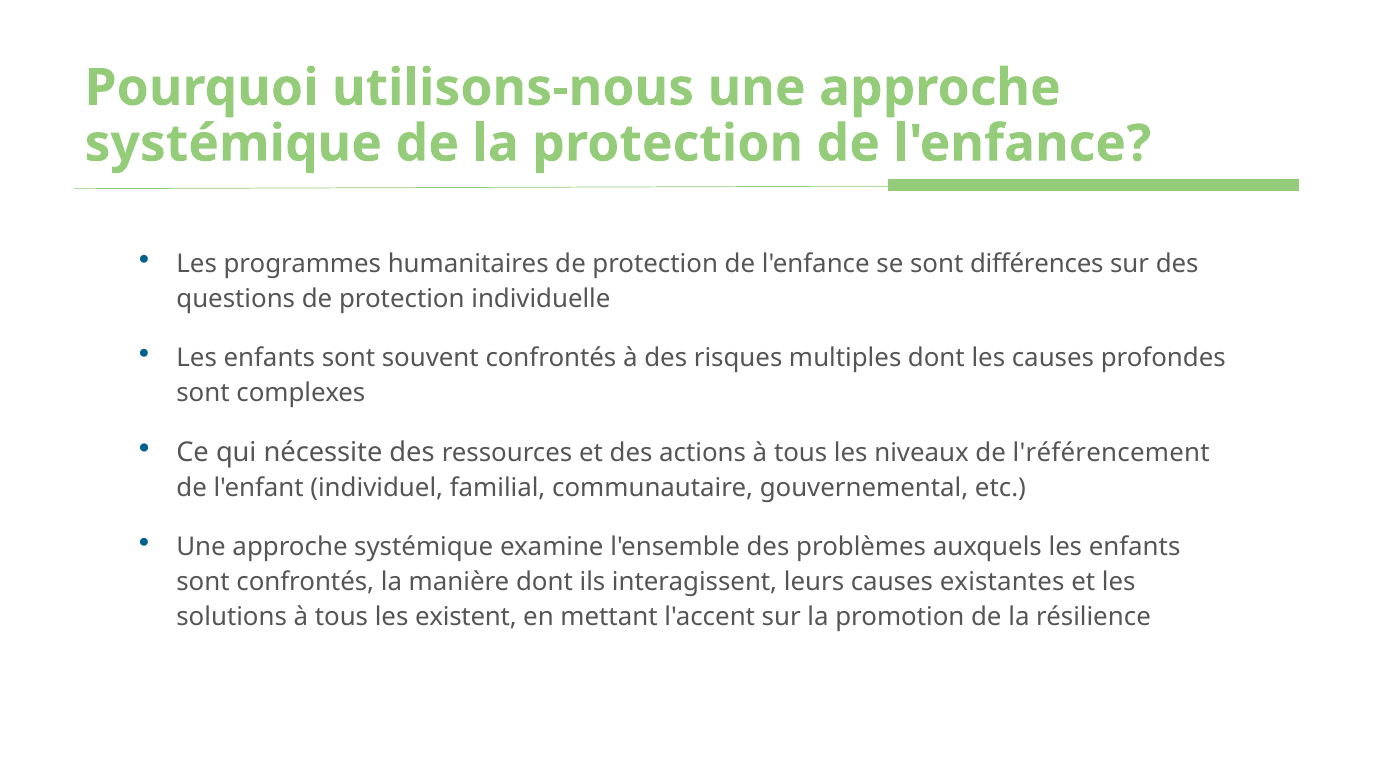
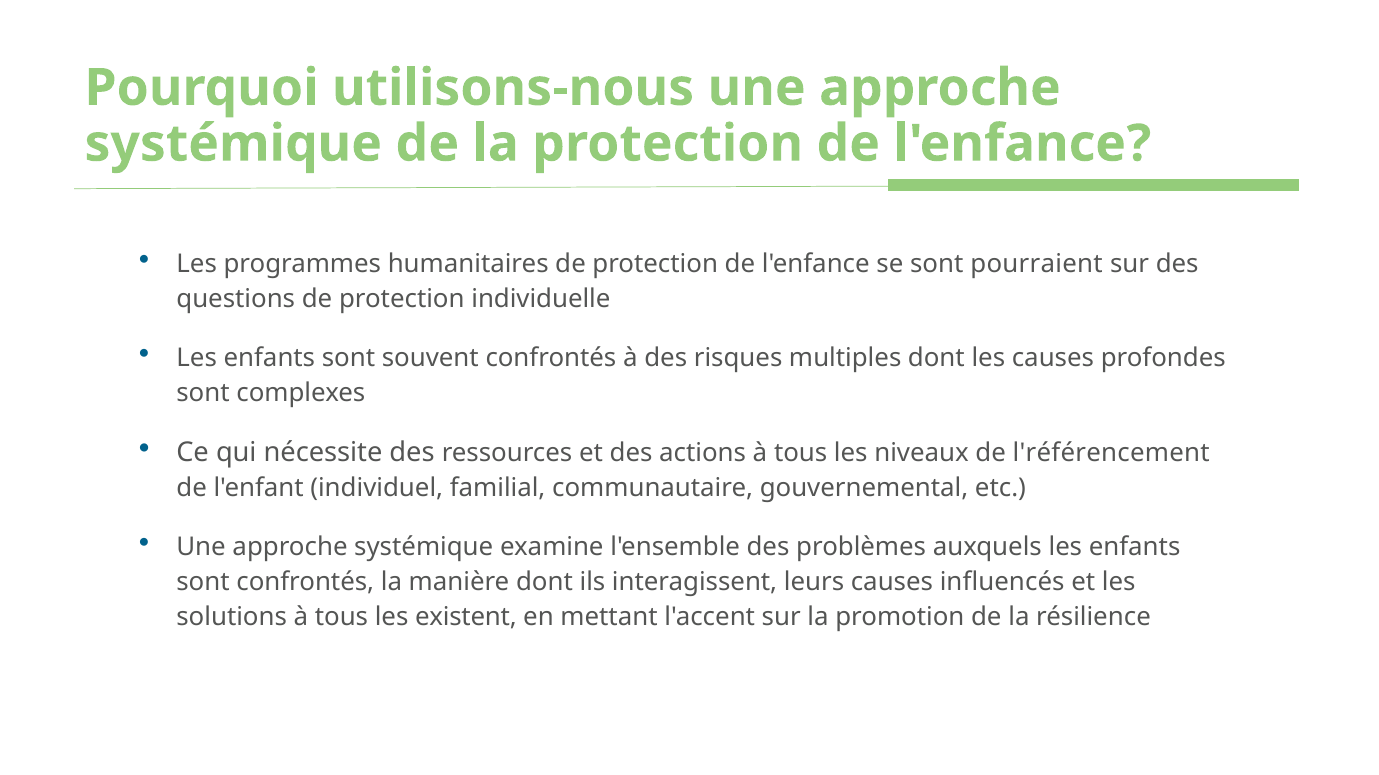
différences: différences -> pourraient
existantes: existantes -> influencés
